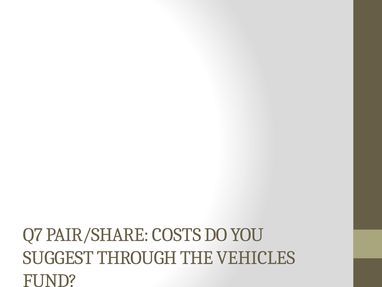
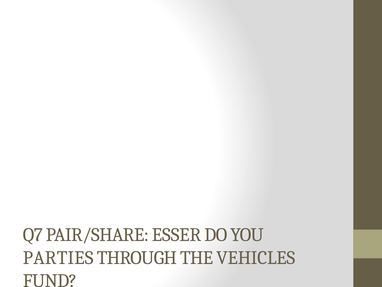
COSTS: COSTS -> ESSER
SUGGEST: SUGGEST -> PARTIES
